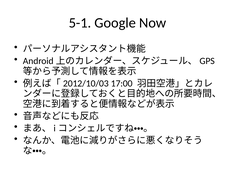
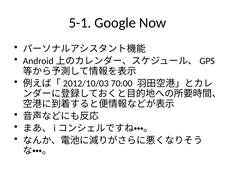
17:00: 17:00 -> 70:00
